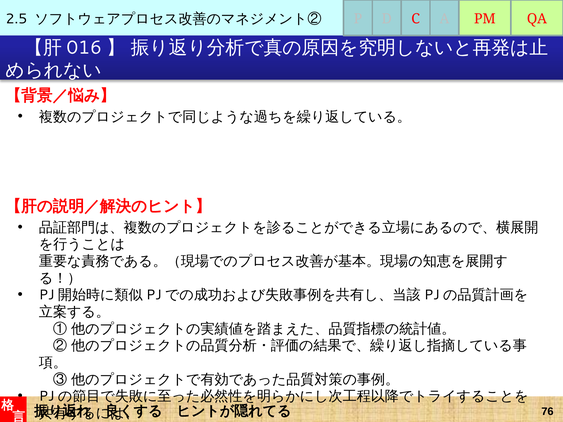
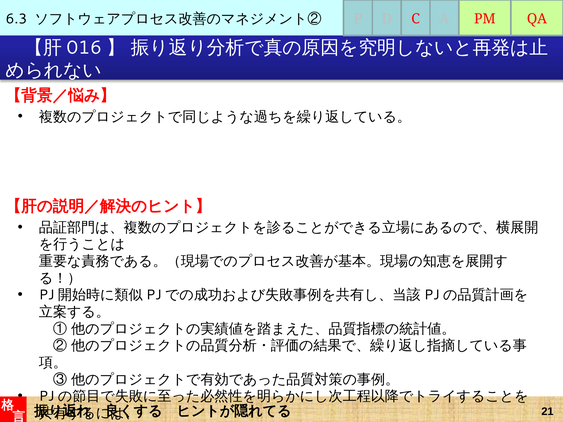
2.5: 2.5 -> 6.3
76: 76 -> 21
